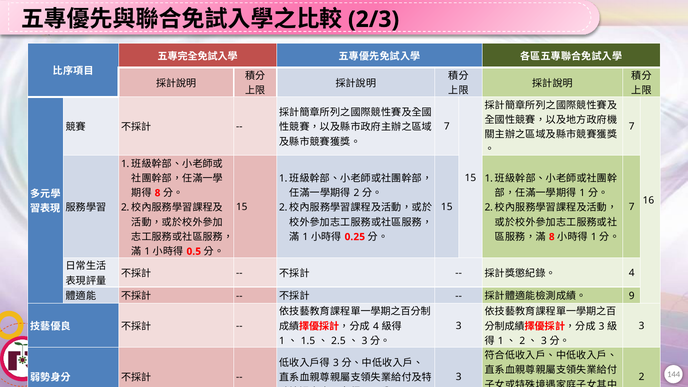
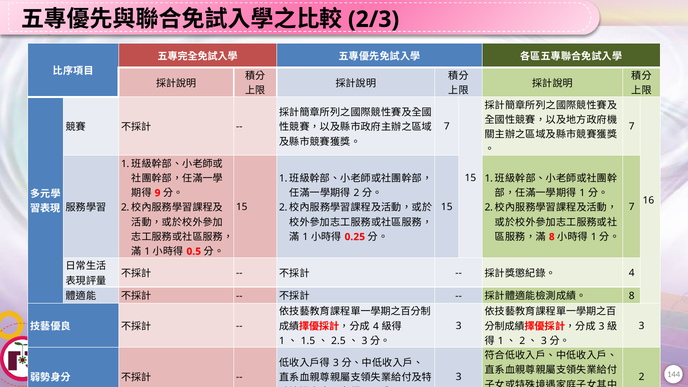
8 at (158, 193): 8 -> 9
9 at (632, 296): 9 -> 8
